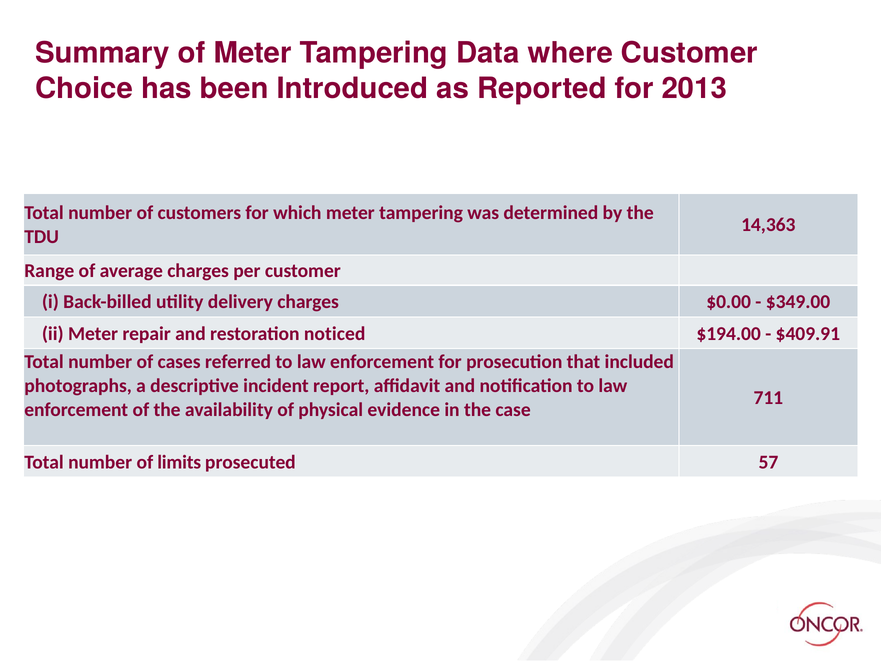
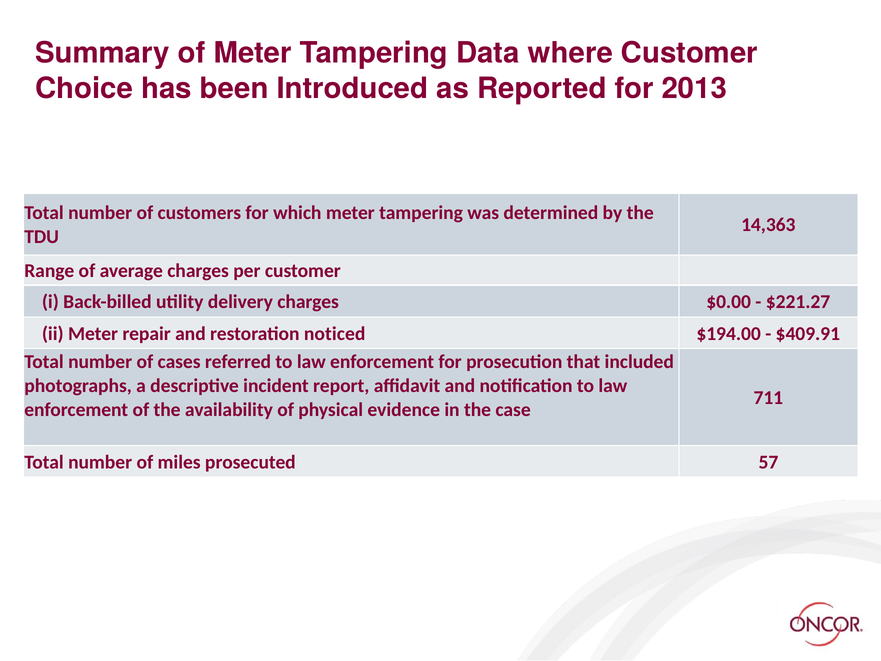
$349.00: $349.00 -> $221.27
limits: limits -> miles
